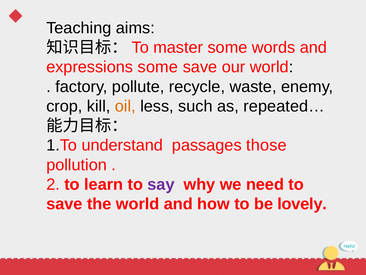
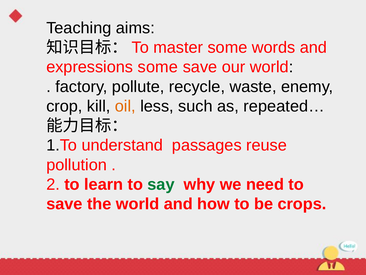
those: those -> reuse
say colour: purple -> green
lovely: lovely -> crops
